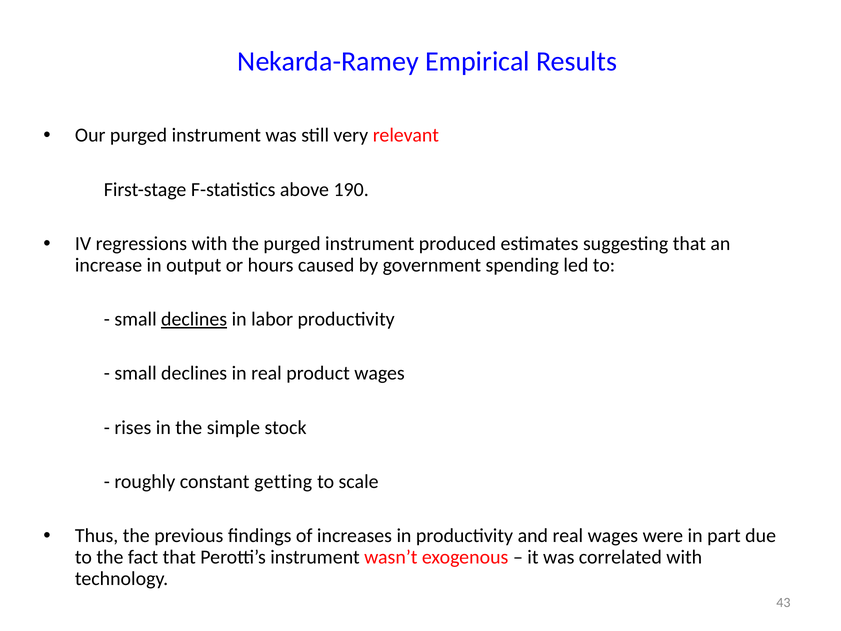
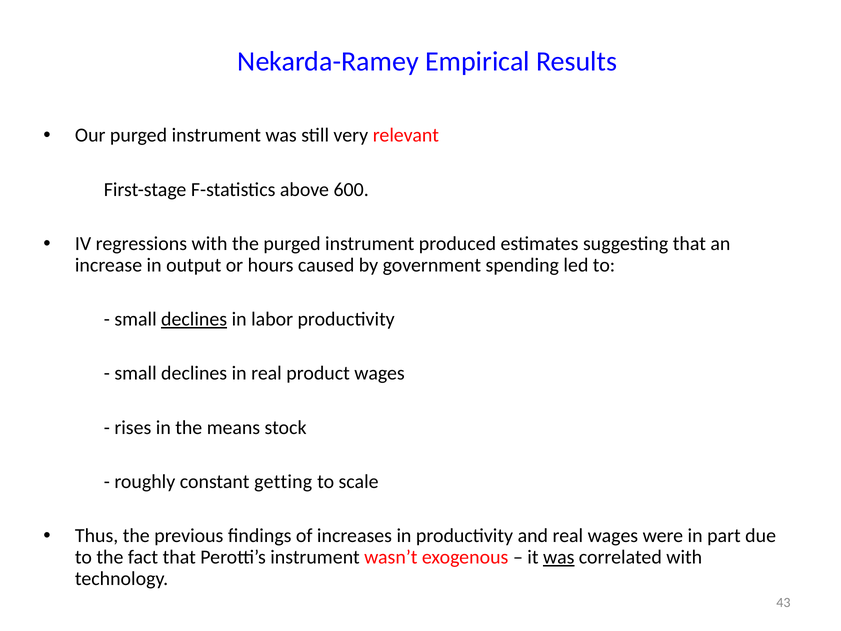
190: 190 -> 600
simple: simple -> means
was at (559, 557) underline: none -> present
